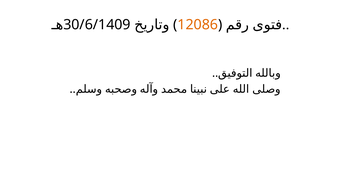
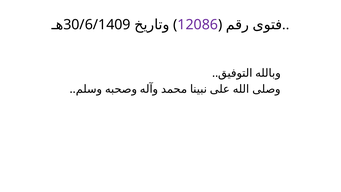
12086 colour: orange -> purple
